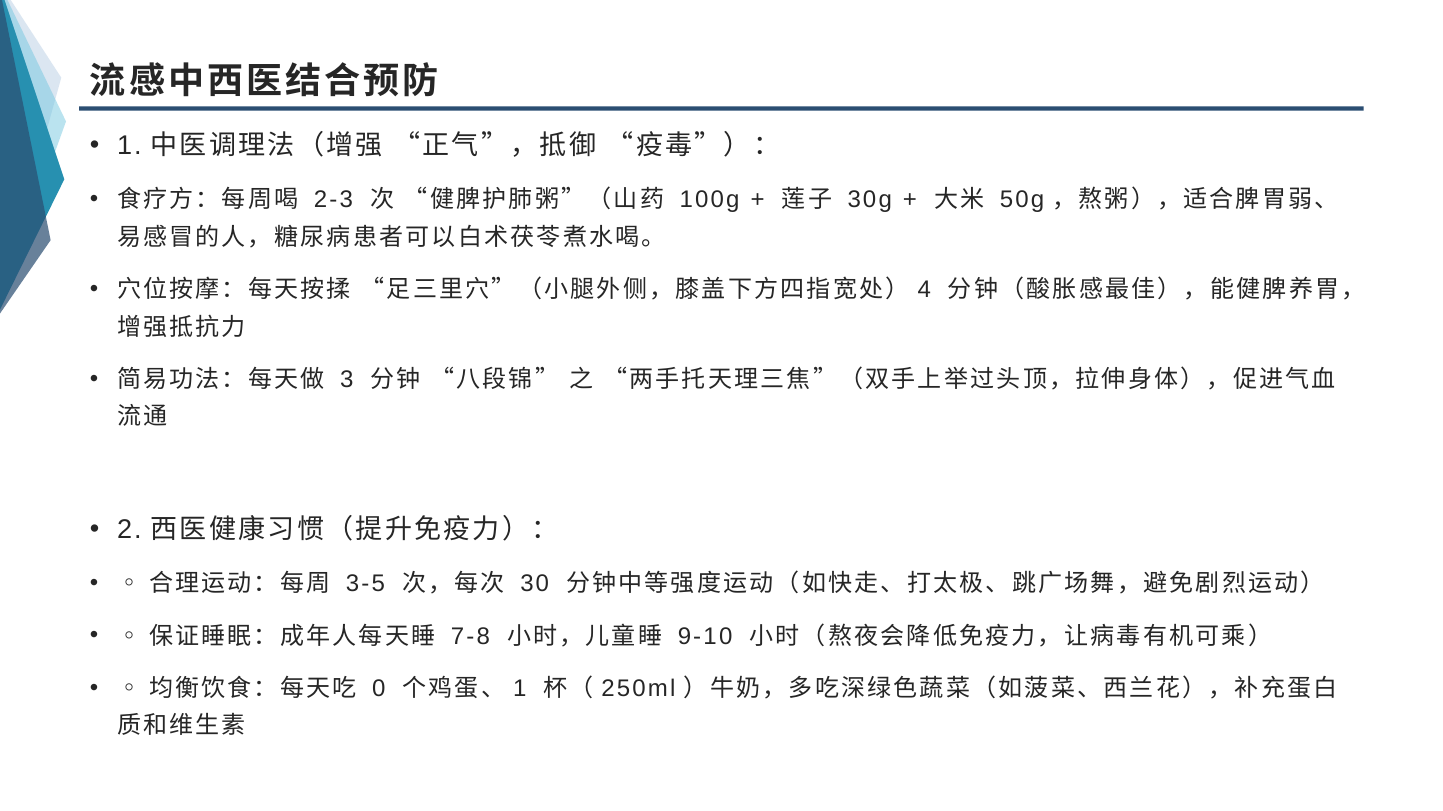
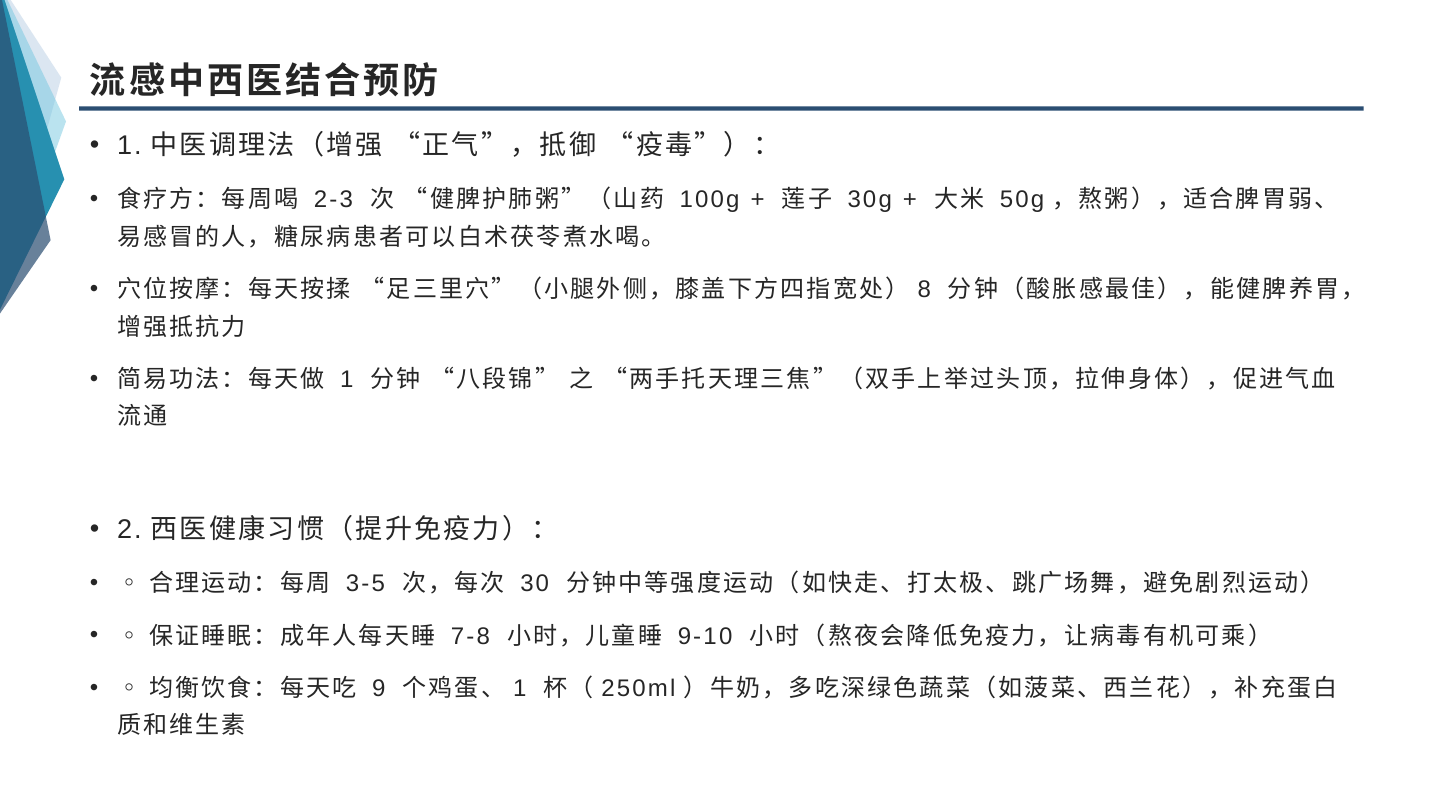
4: 4 -> 8
3 at (347, 380): 3 -> 1
0: 0 -> 9
